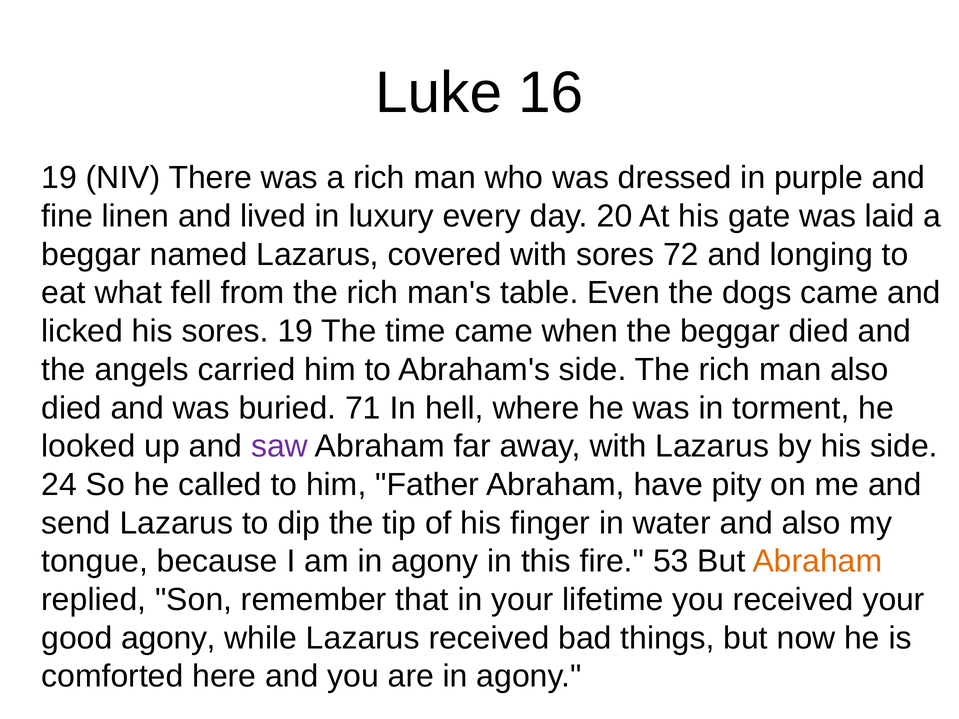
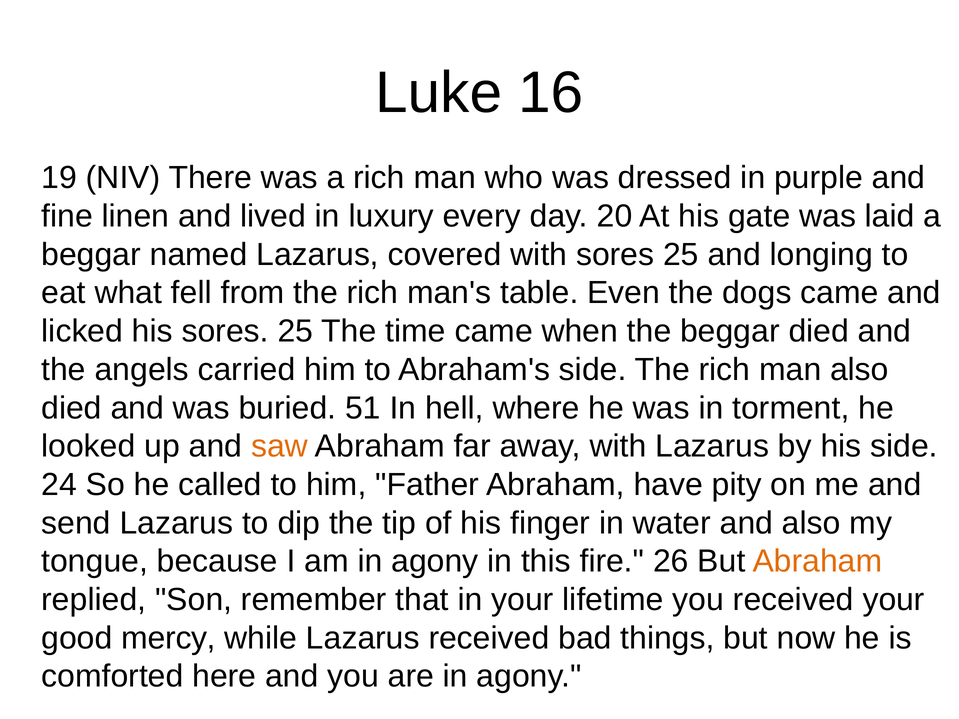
with sores 72: 72 -> 25
his sores 19: 19 -> 25
71: 71 -> 51
saw colour: purple -> orange
53: 53 -> 26
good agony: agony -> mercy
